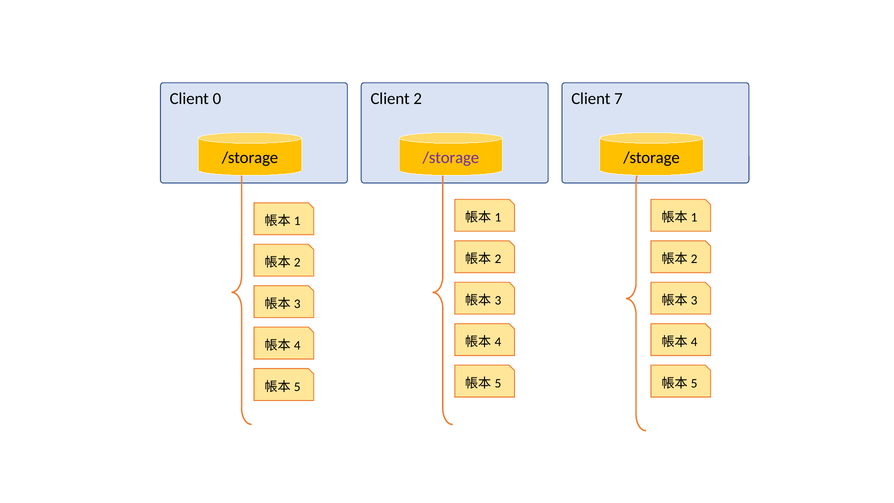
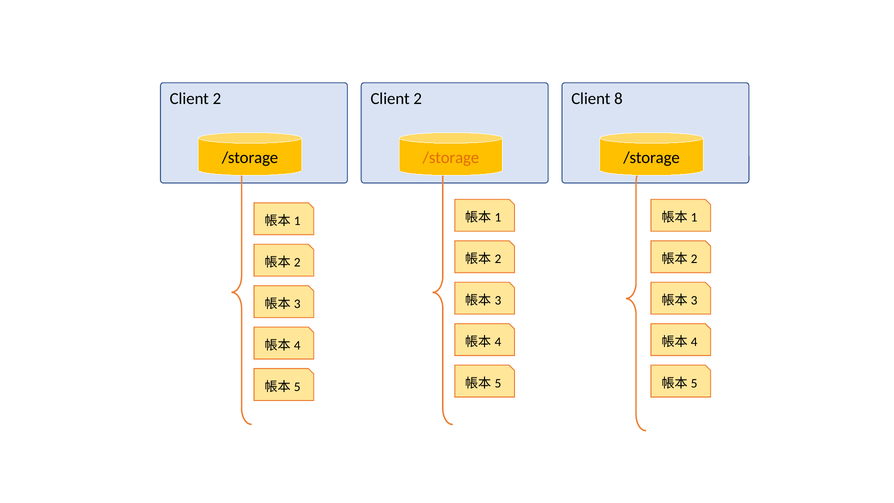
0 at (217, 99): 0 -> 2
7: 7 -> 8
/storage at (451, 158) colour: purple -> orange
